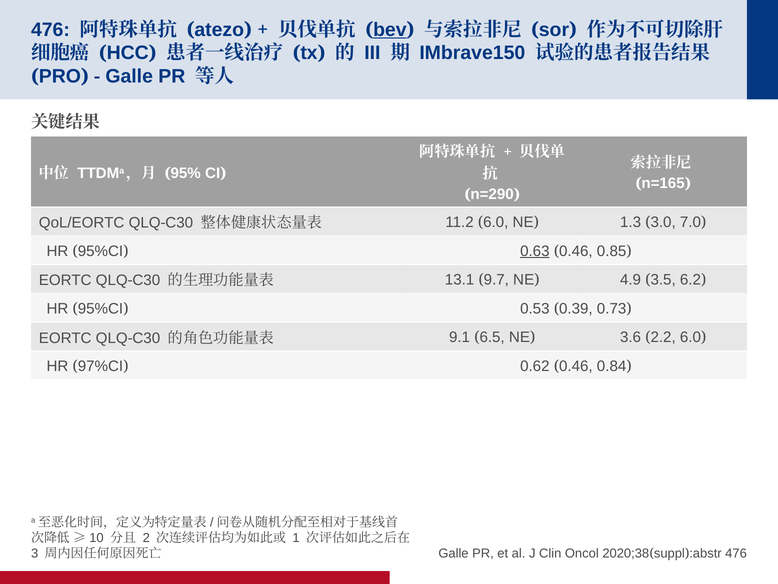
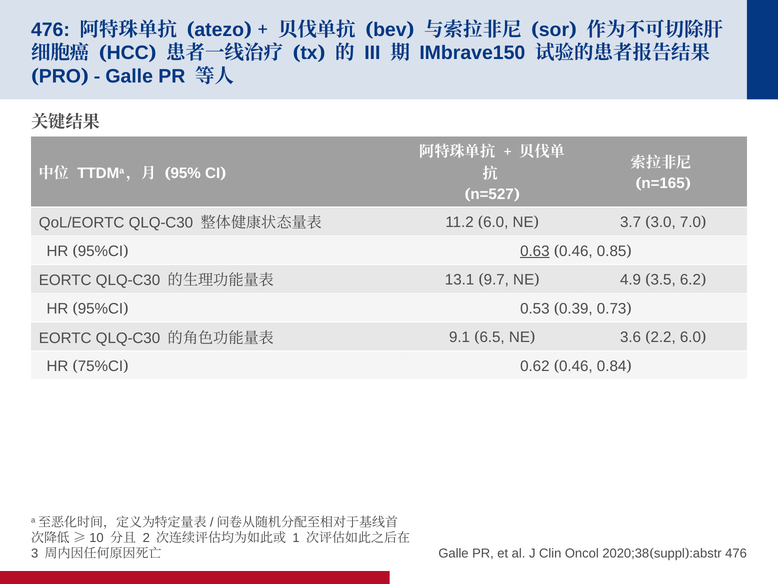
bev underline: present -> none
n=290: n=290 -> n=527
1.3: 1.3 -> 3.7
97%CI: 97%CI -> 75%CI
